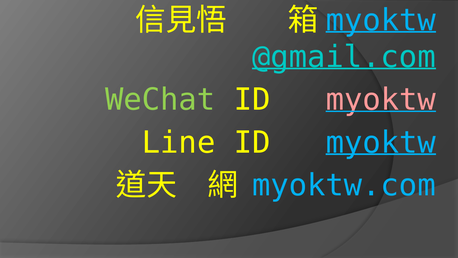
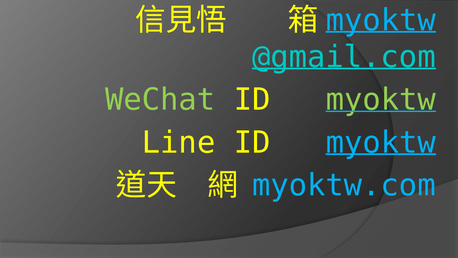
myoktw at (381, 100) colour: pink -> light green
